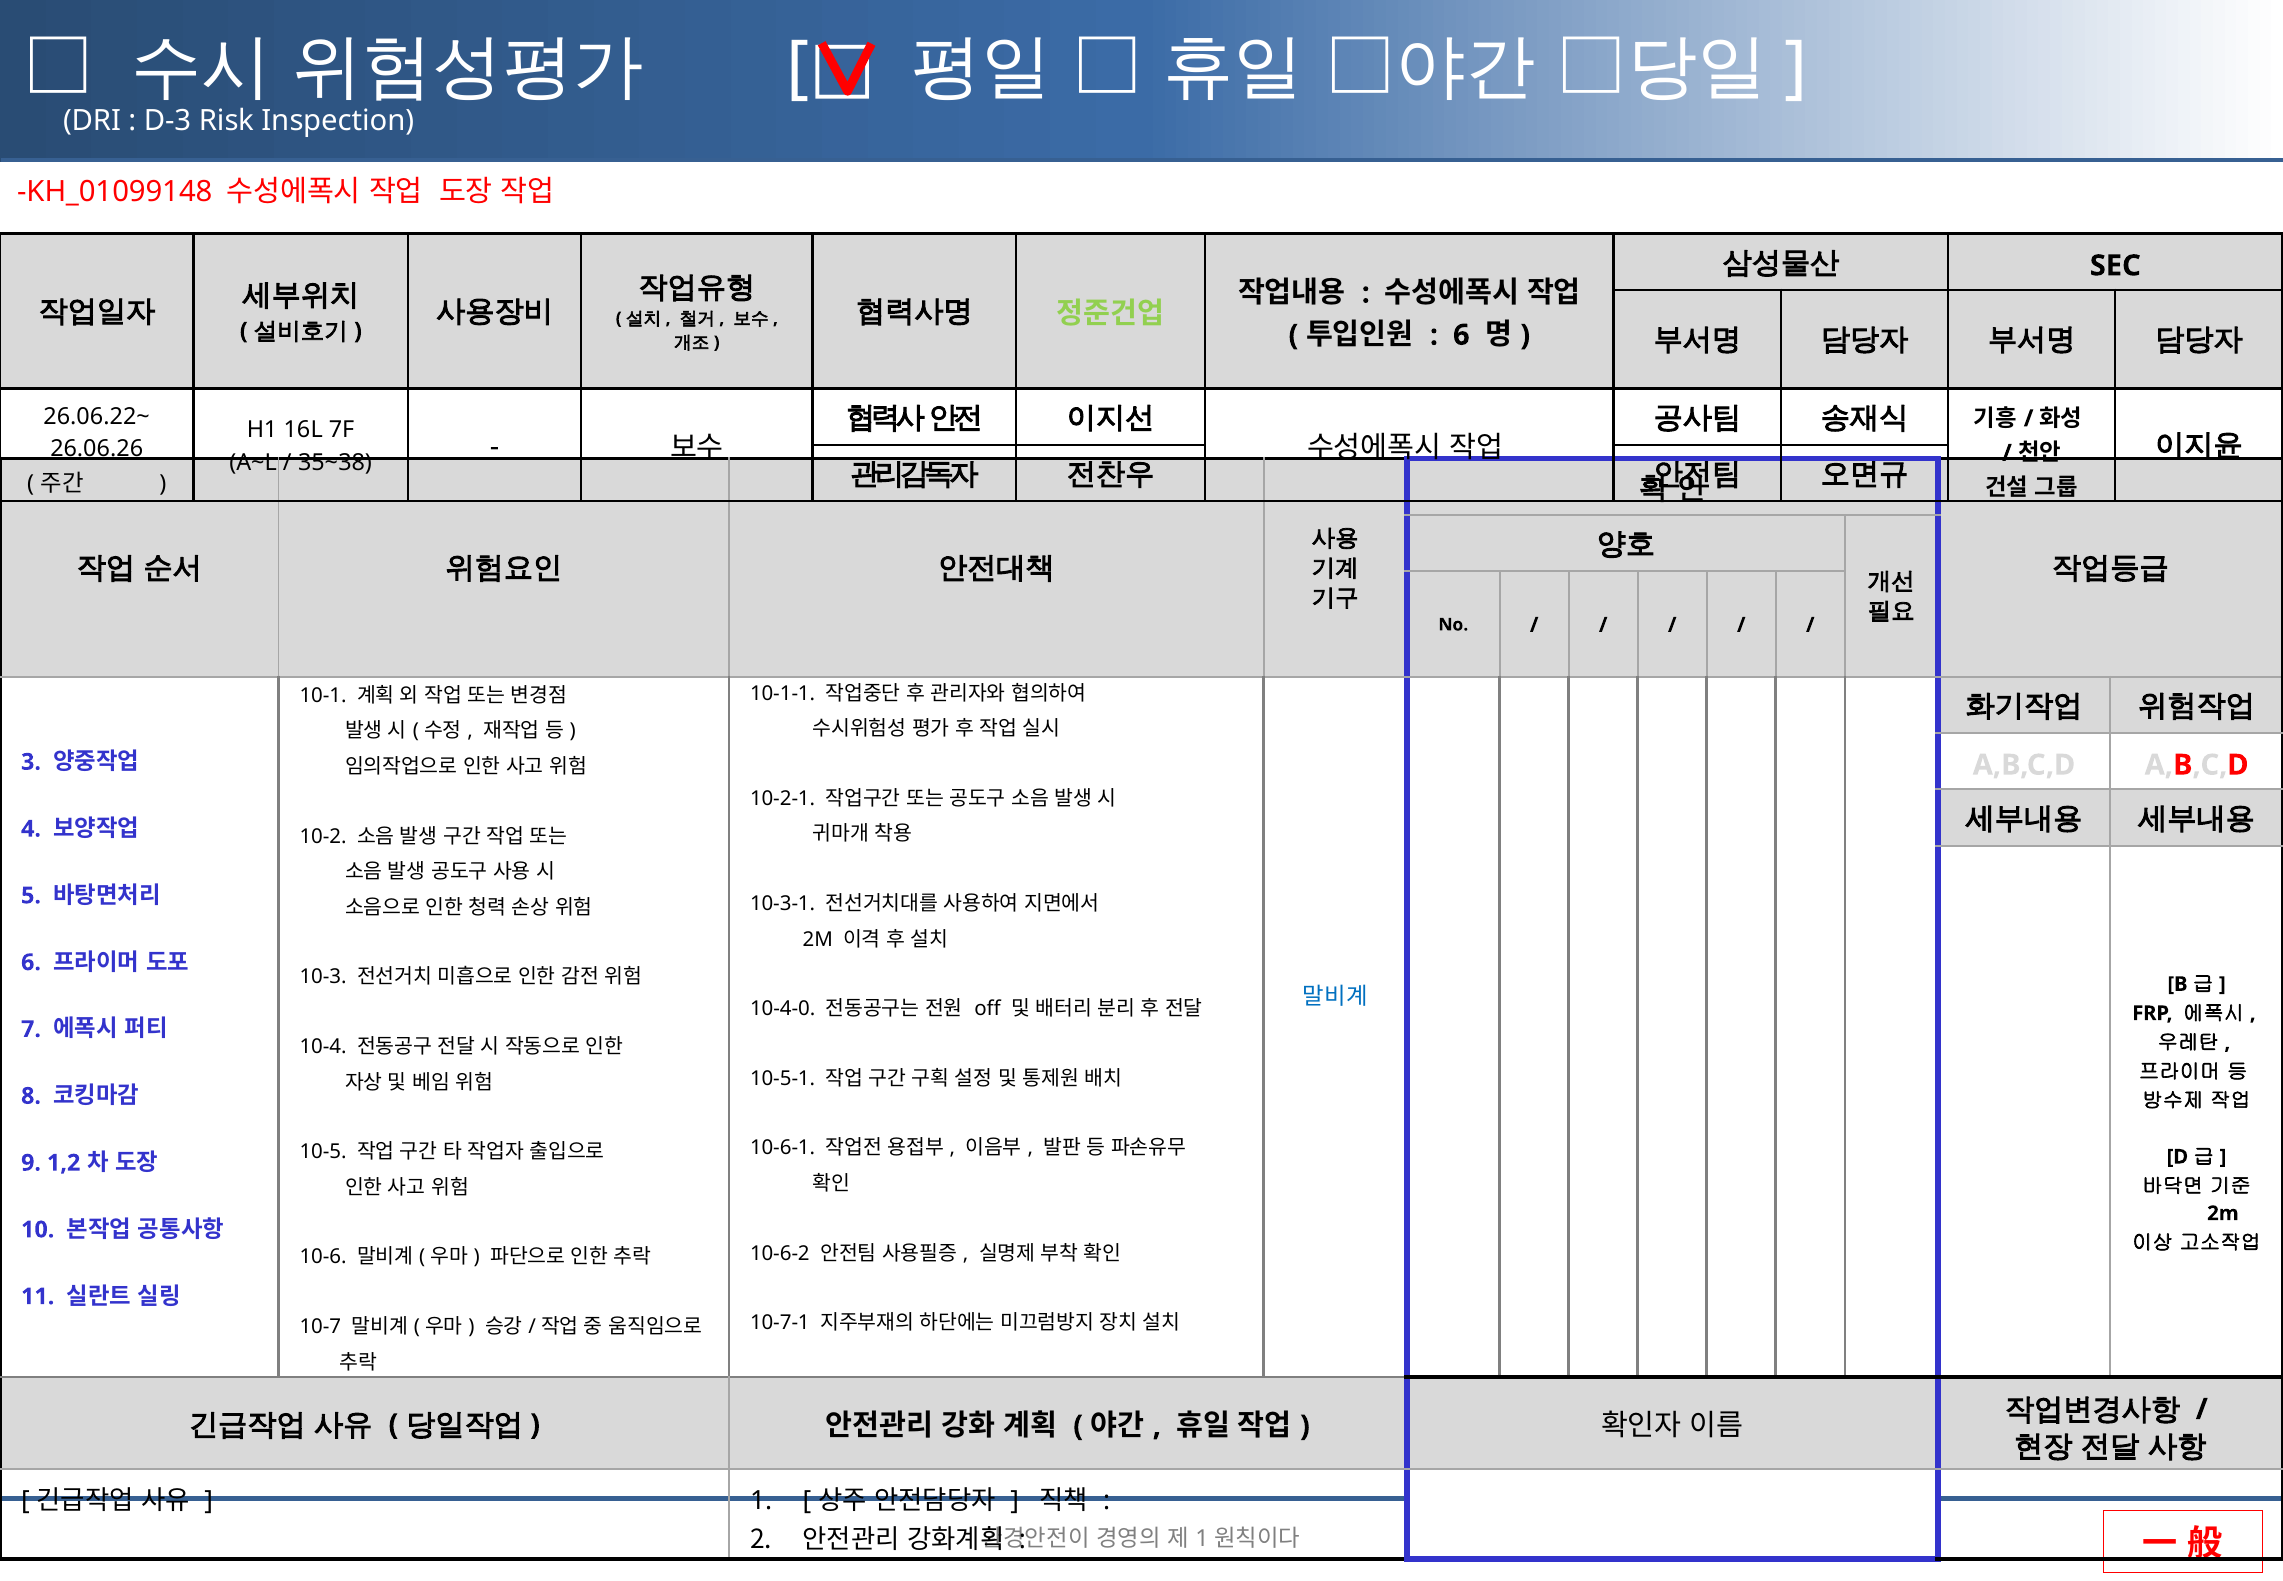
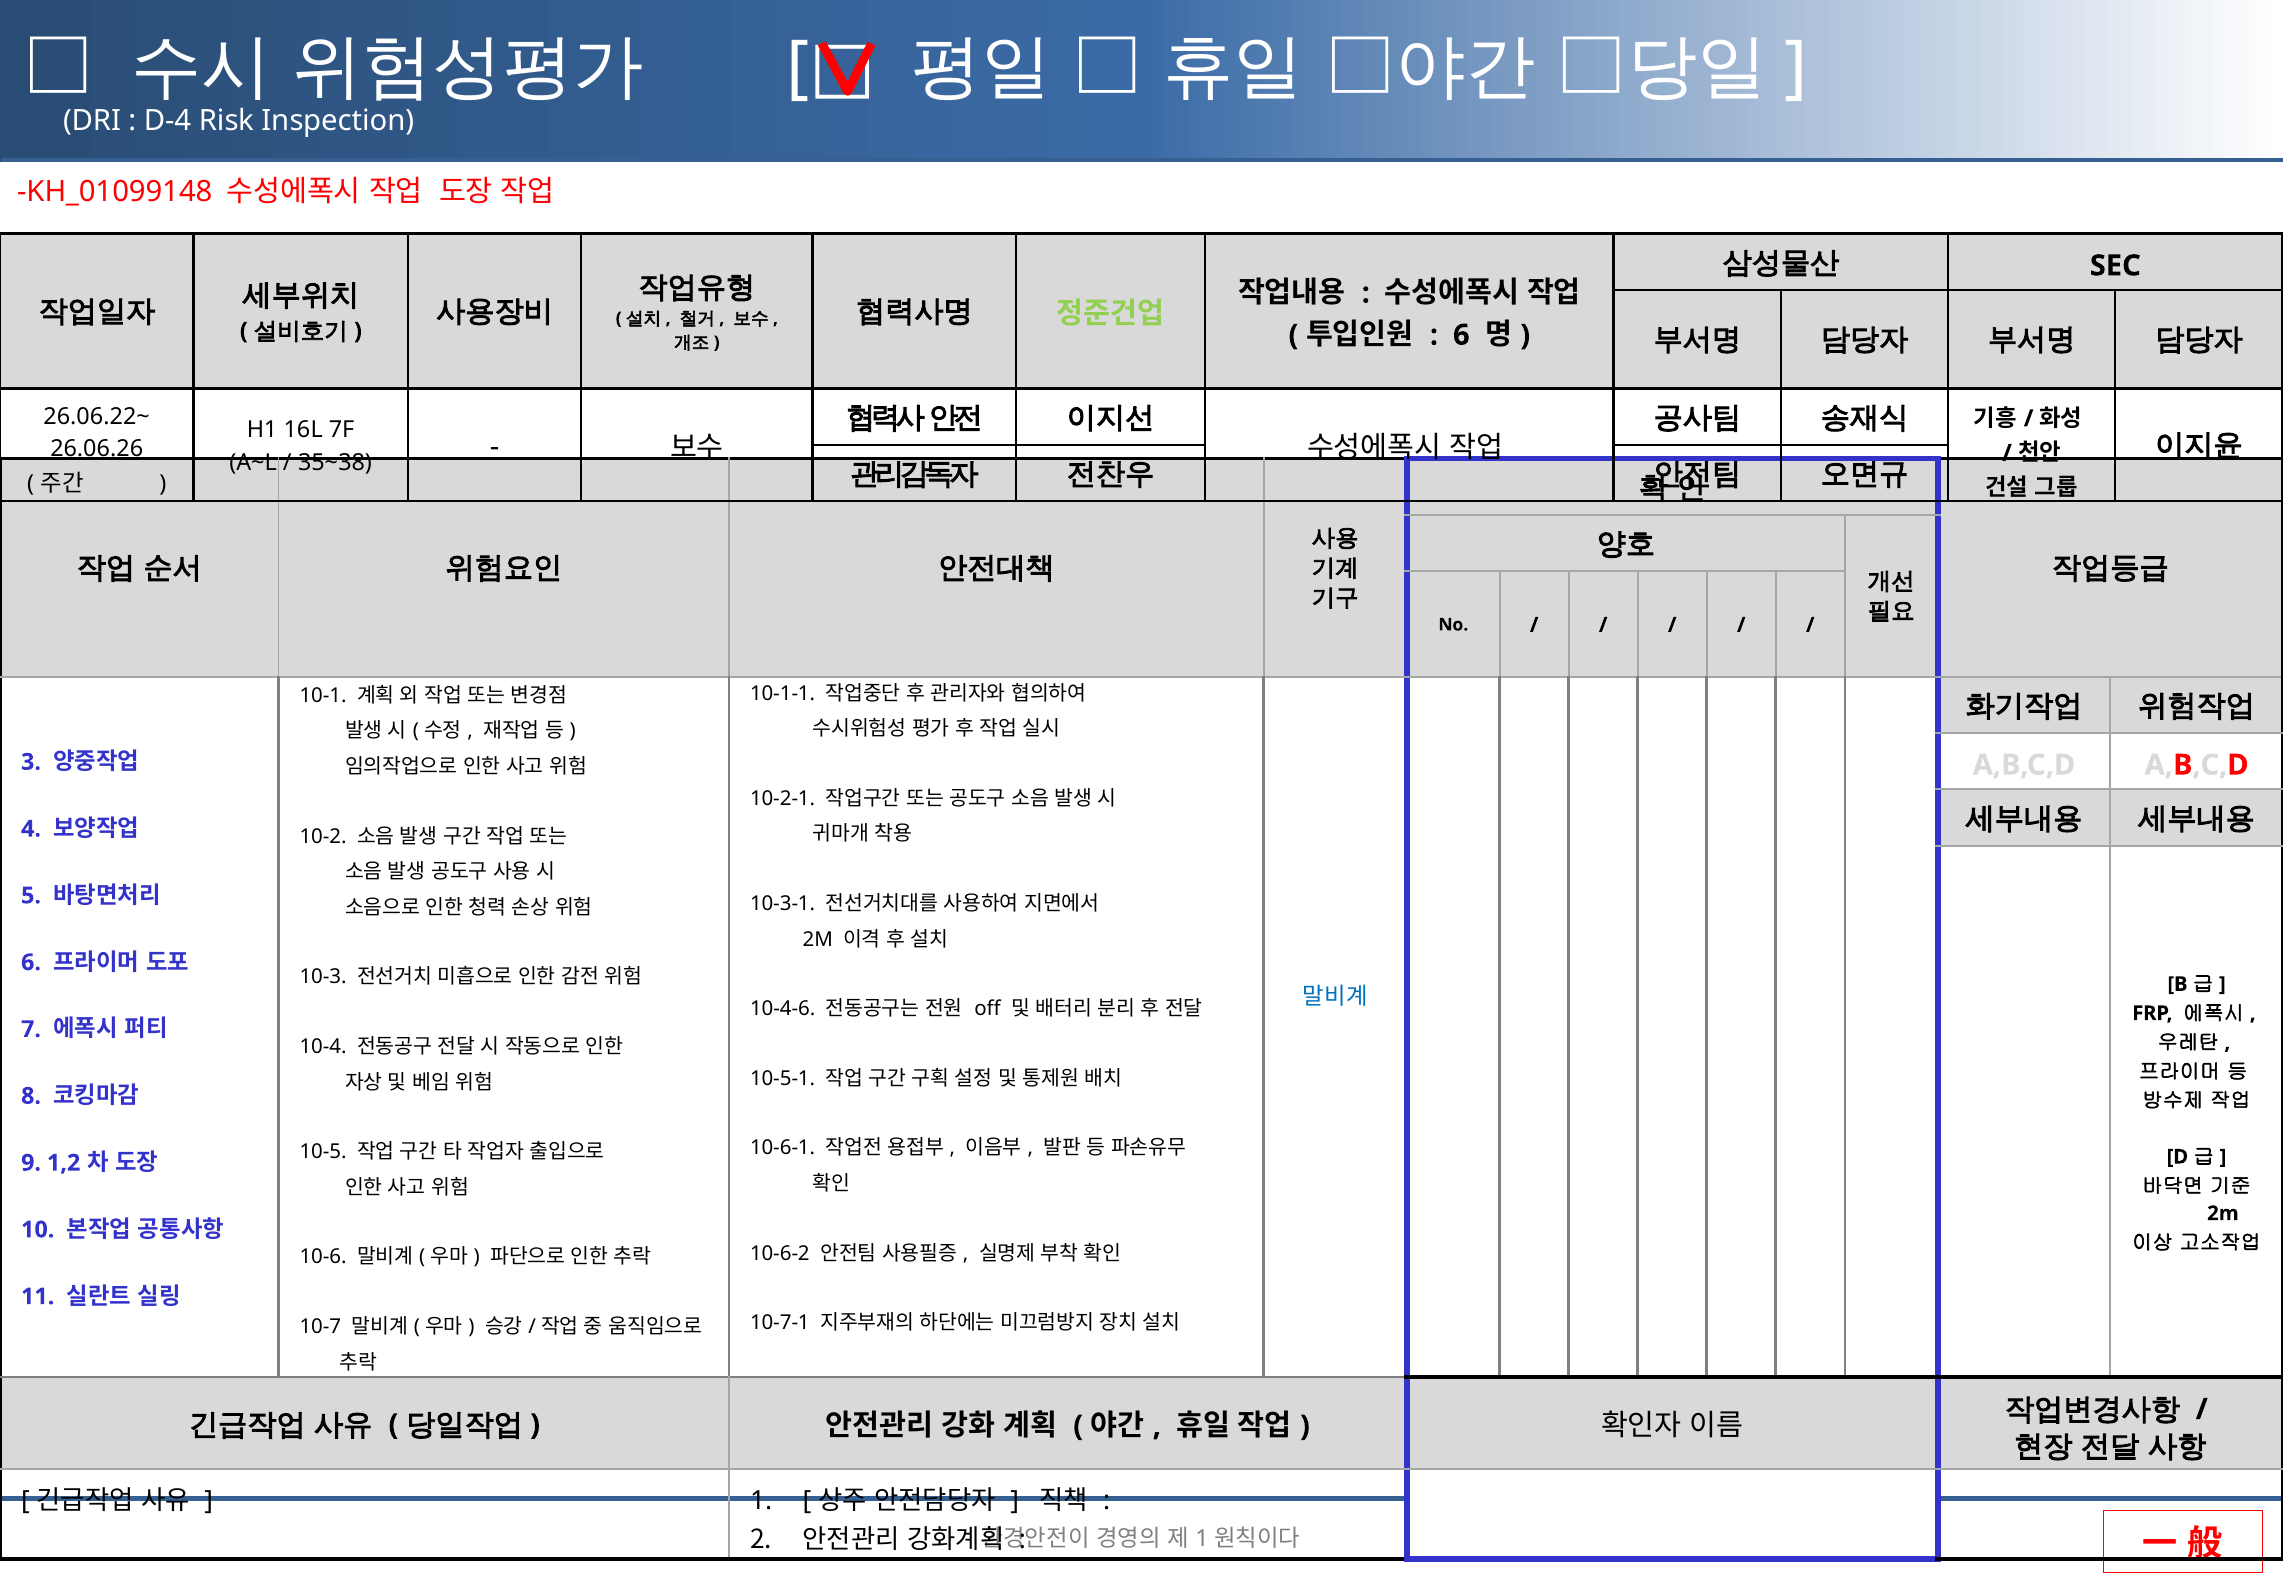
D-3: D-3 -> D-4
10-4-0: 10-4-0 -> 10-4-6
